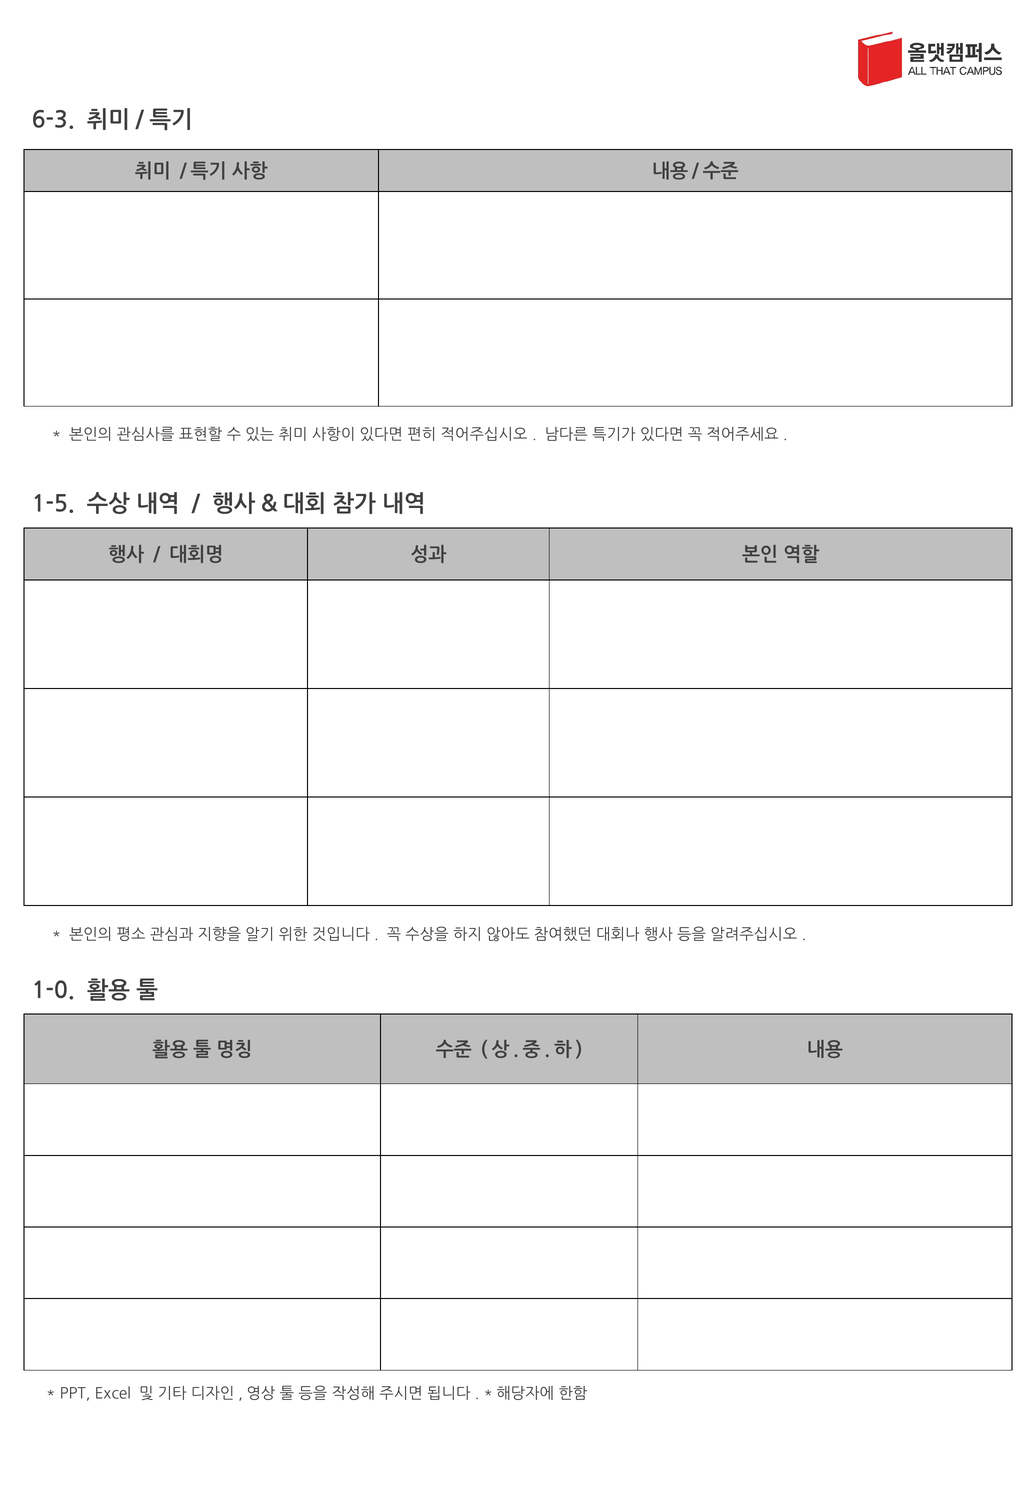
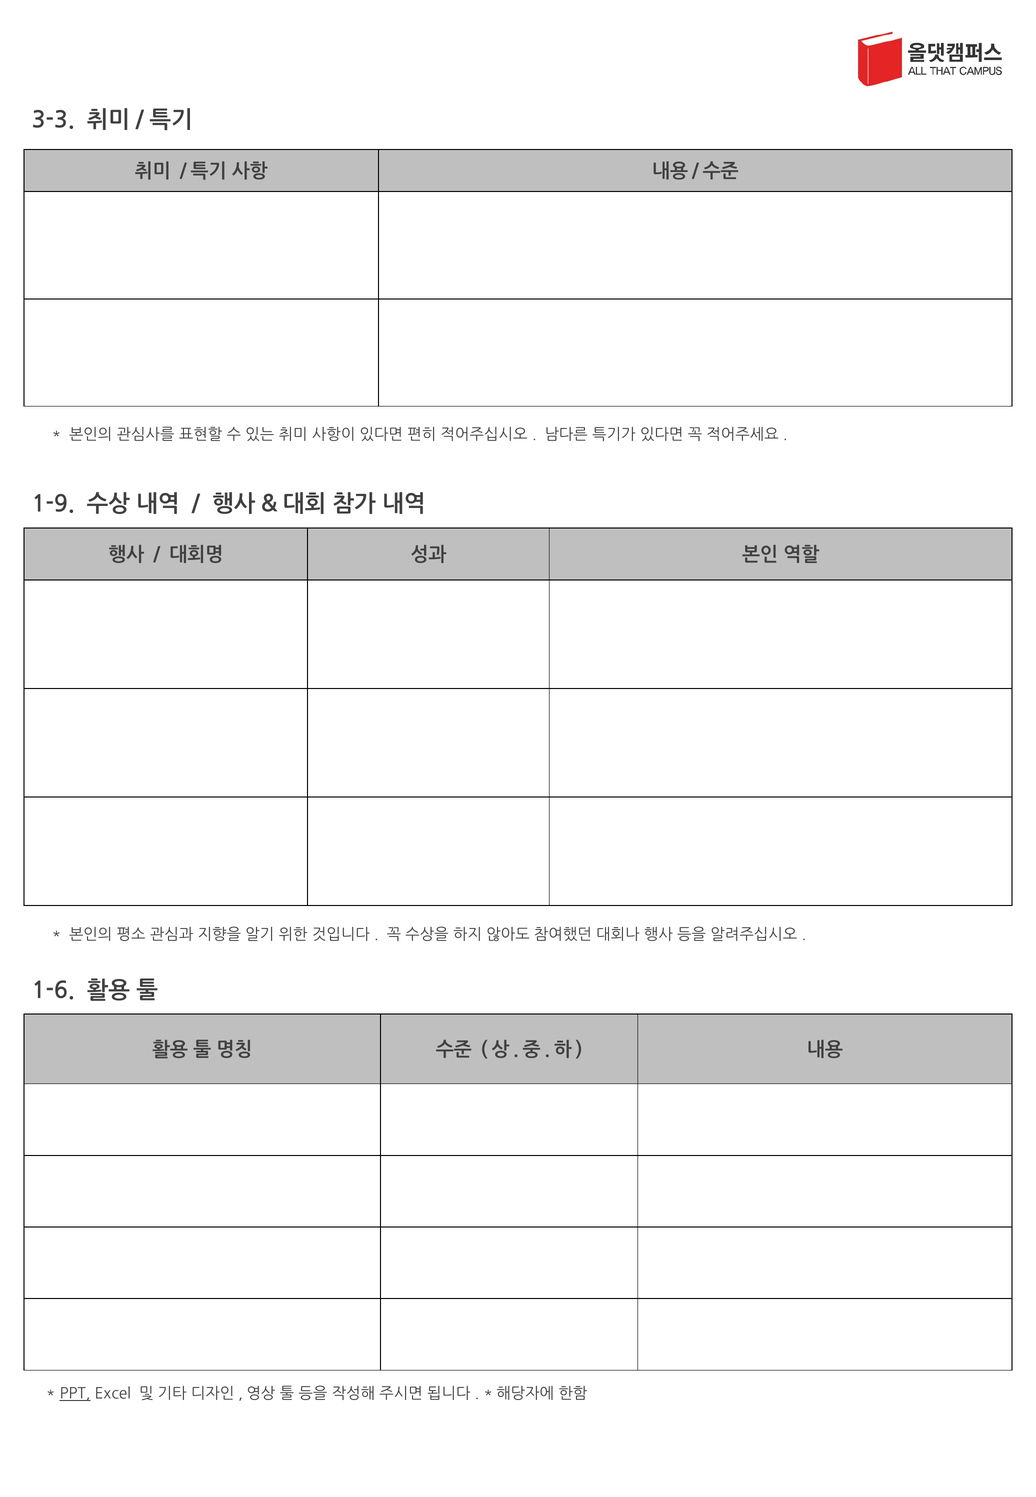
6-3: 6-3 -> 3-3
1-5: 1-5 -> 1-9
1-0: 1-0 -> 1-6
PPT underline: none -> present
